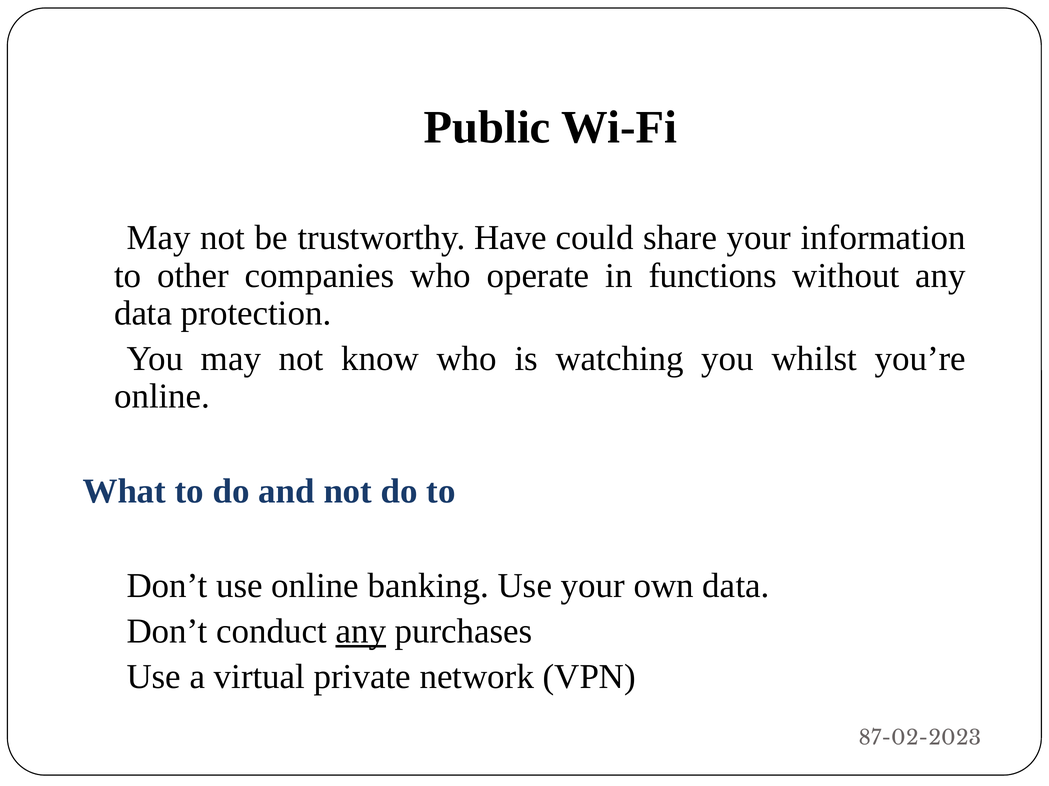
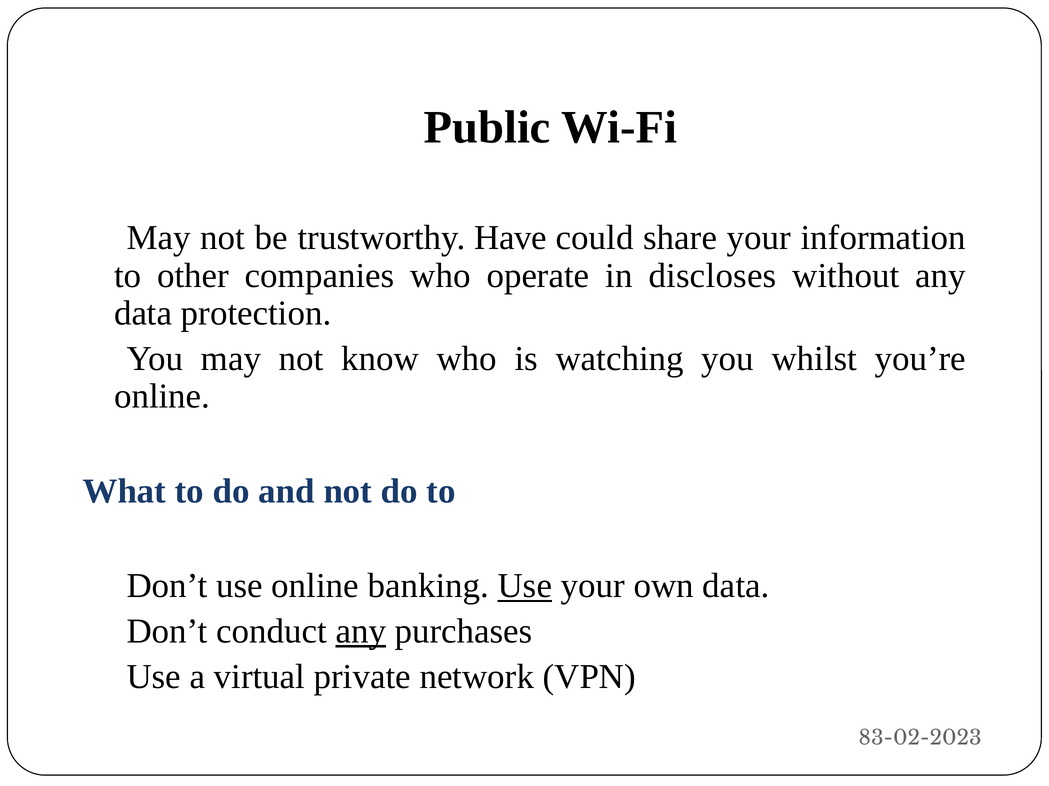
functions: functions -> discloses
Use at (525, 587) underline: none -> present
87-02-2023: 87-02-2023 -> 83-02-2023
